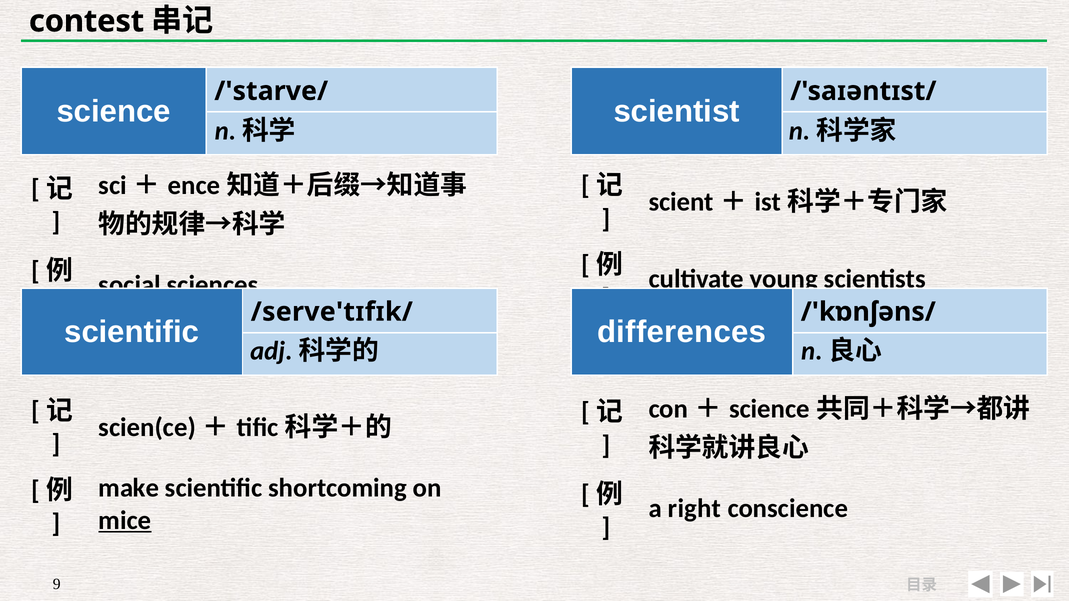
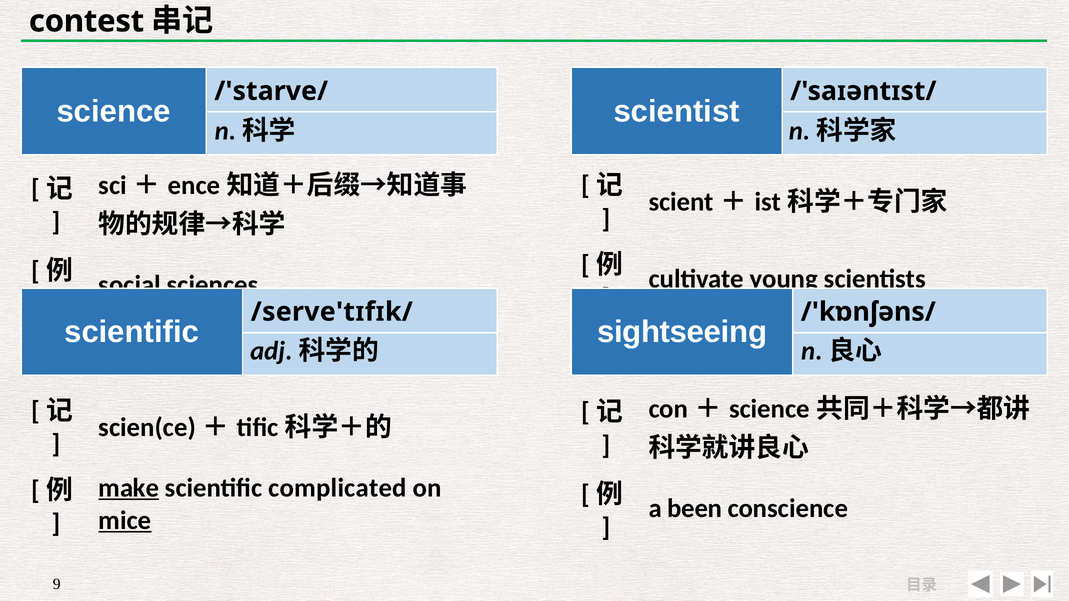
differences: differences -> sightseeing
make underline: none -> present
shortcoming: shortcoming -> complicated
right: right -> been
